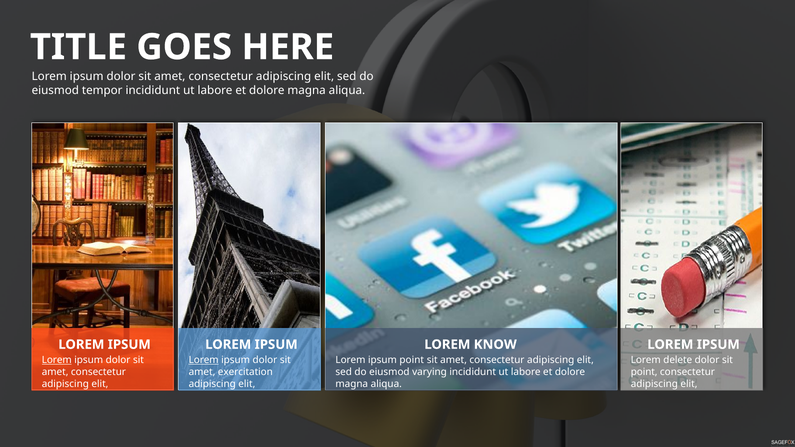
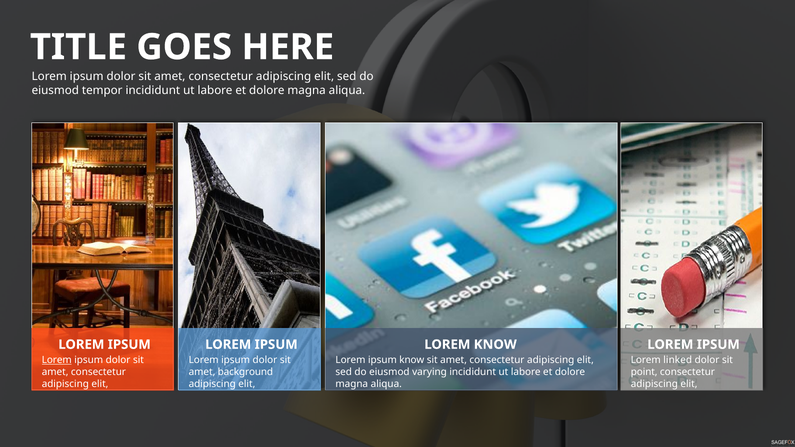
Lorem at (204, 360) underline: present -> none
ipsum point: point -> know
delete: delete -> linked
exercitation: exercitation -> background
